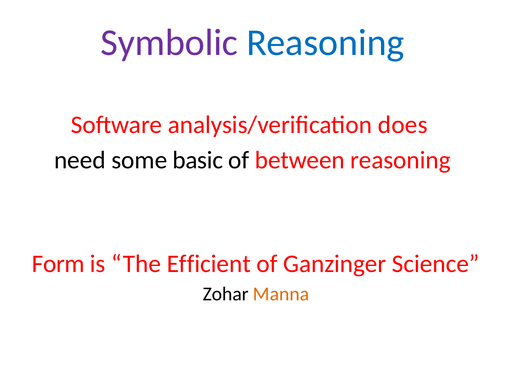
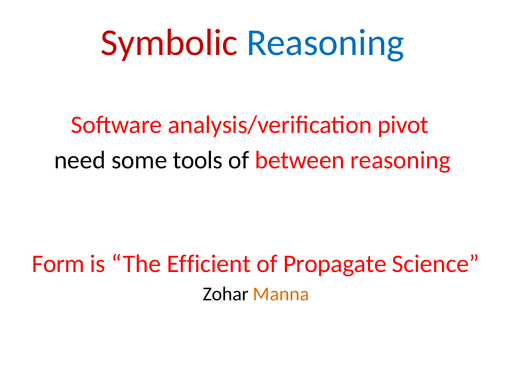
Symbolic colour: purple -> red
does: does -> pivot
basic: basic -> tools
Ganzinger: Ganzinger -> Propagate
